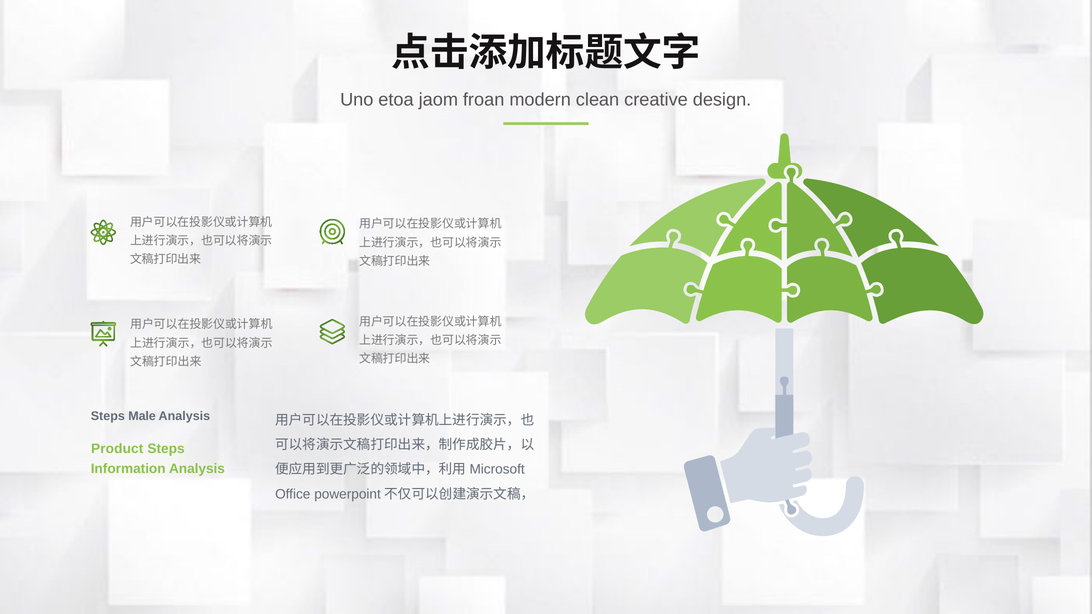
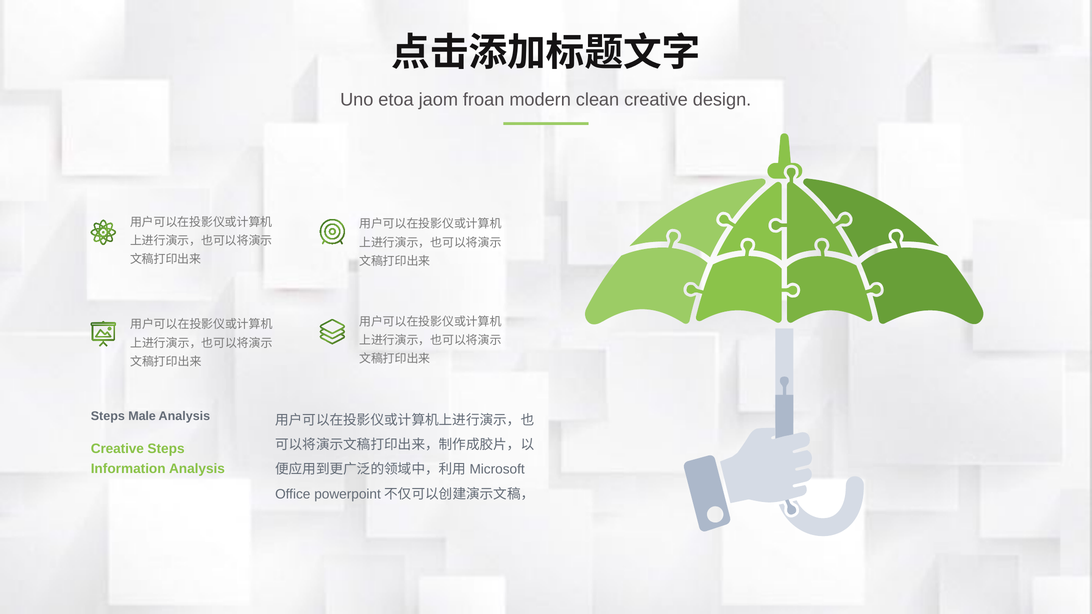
Product at (117, 449): Product -> Creative
